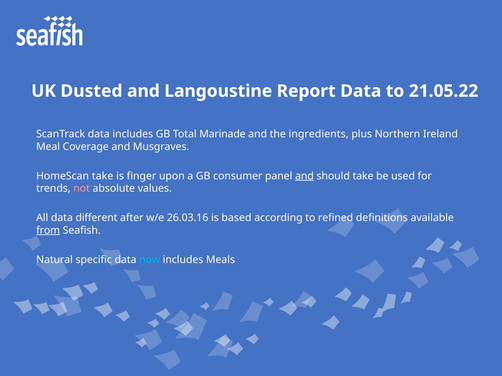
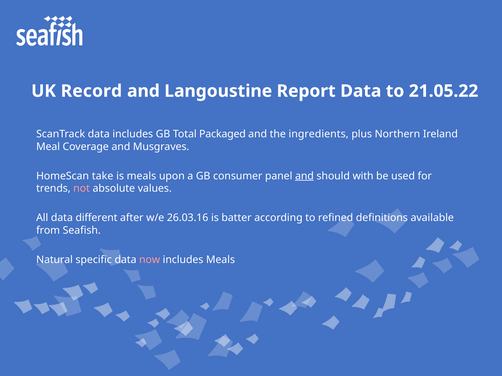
Dusted: Dusted -> Record
Marinade: Marinade -> Packaged
is finger: finger -> meals
should take: take -> with
based: based -> batter
from underline: present -> none
now colour: light blue -> pink
